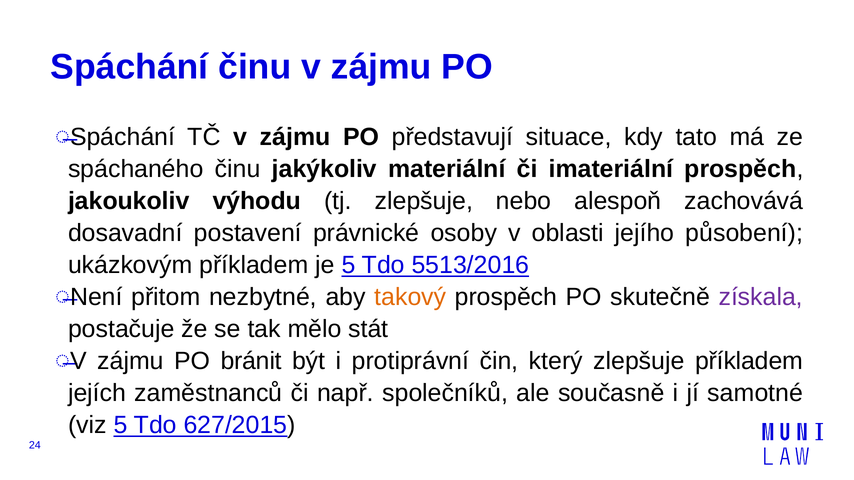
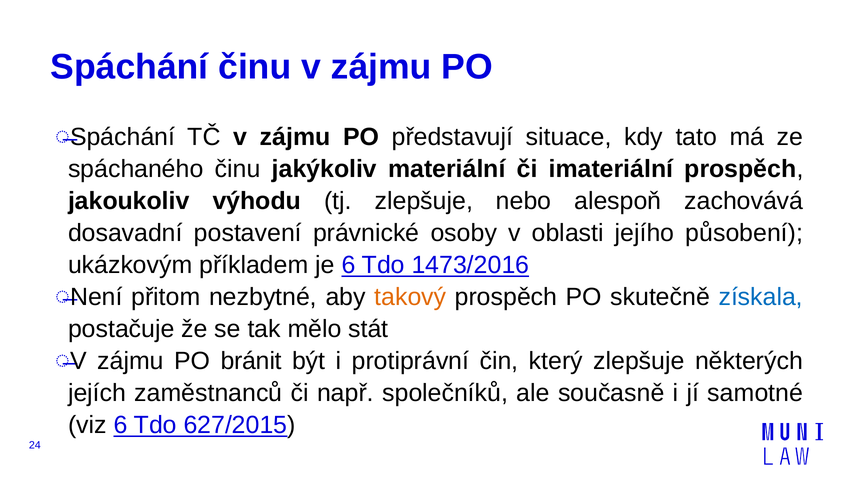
je 5: 5 -> 6
5513/2016: 5513/2016 -> 1473/2016
získala colour: purple -> blue
zlepšuje příkladem: příkladem -> některých
viz 5: 5 -> 6
